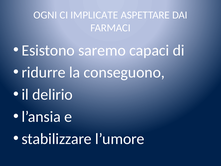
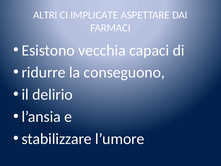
OGNI: OGNI -> ALTRI
saremo: saremo -> vecchia
